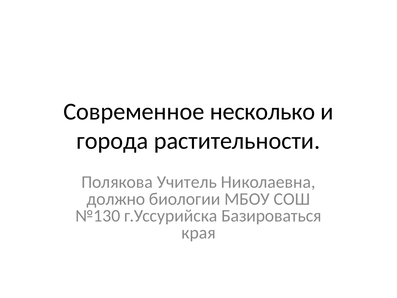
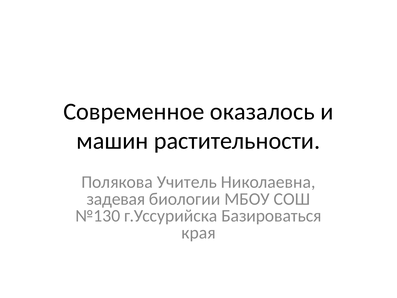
несколько: несколько -> оказалось
города: города -> машин
должно: должно -> задевая
